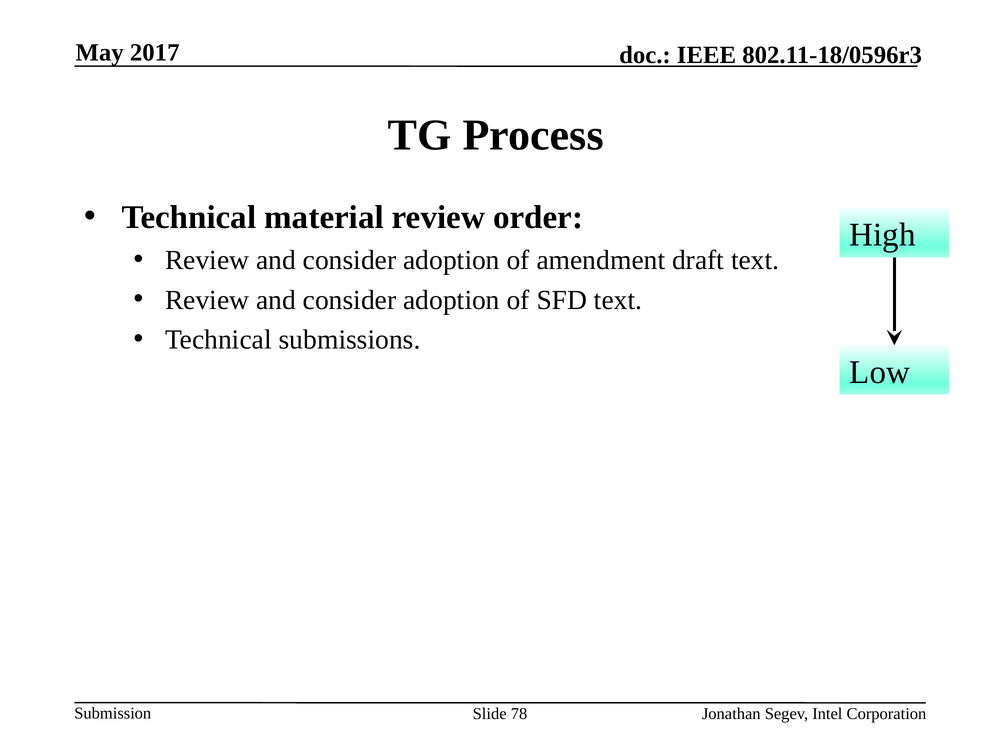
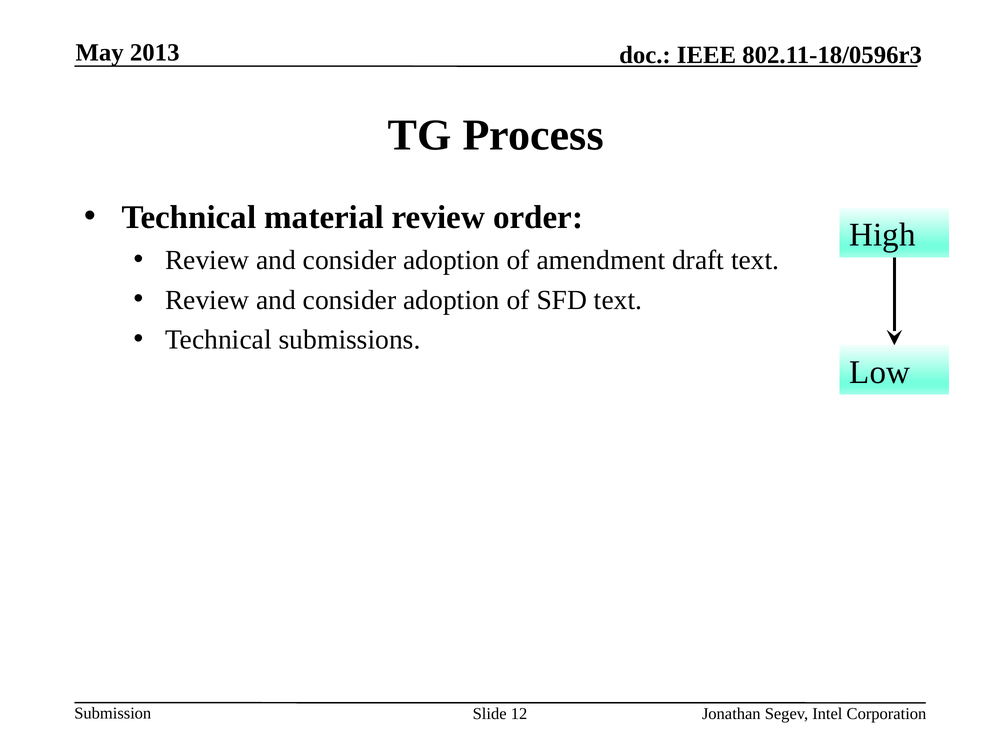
2017: 2017 -> 2013
78: 78 -> 12
